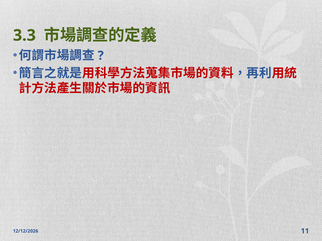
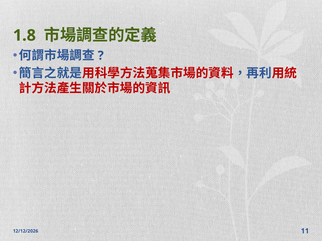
3.3: 3.3 -> 1.8
